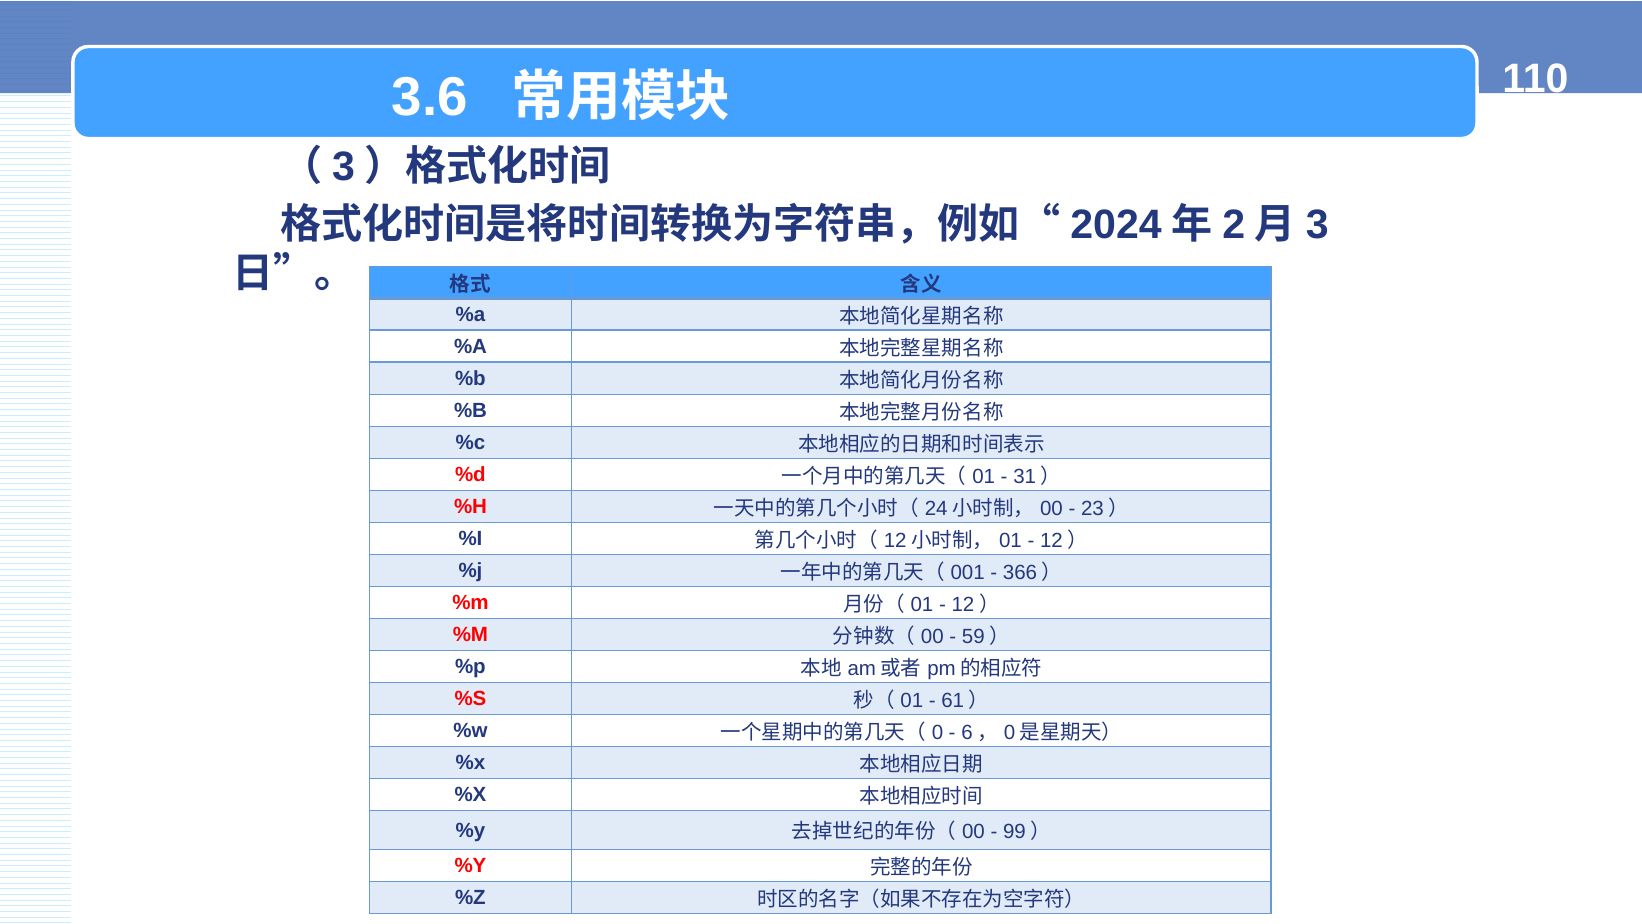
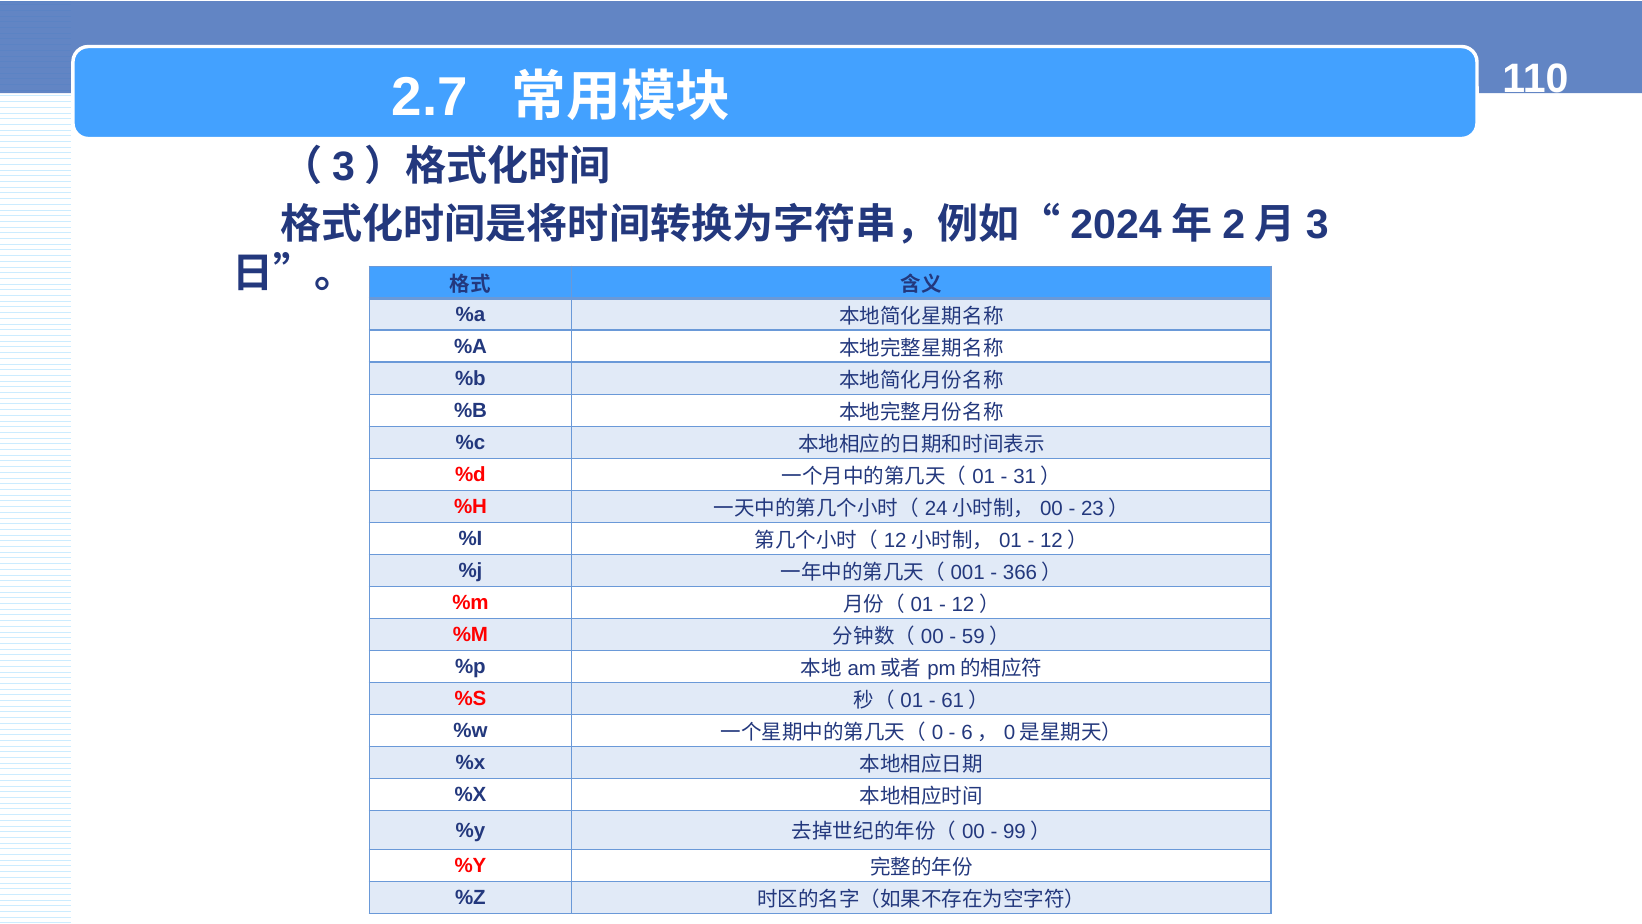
3.6: 3.6 -> 2.7
